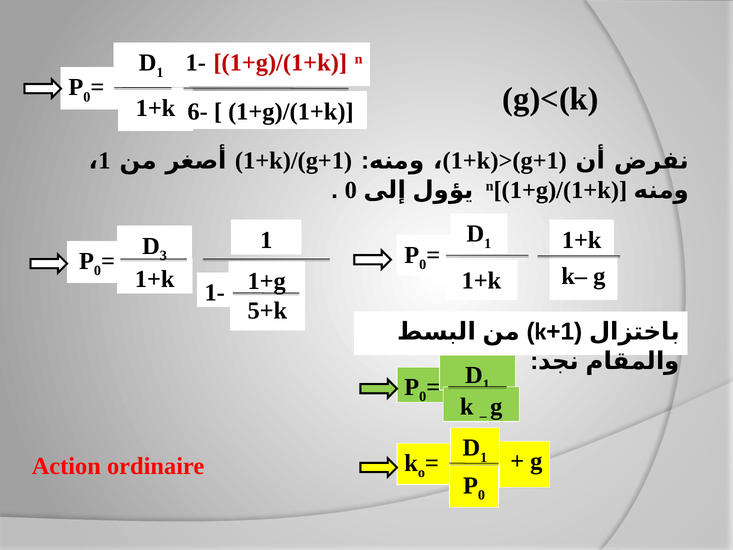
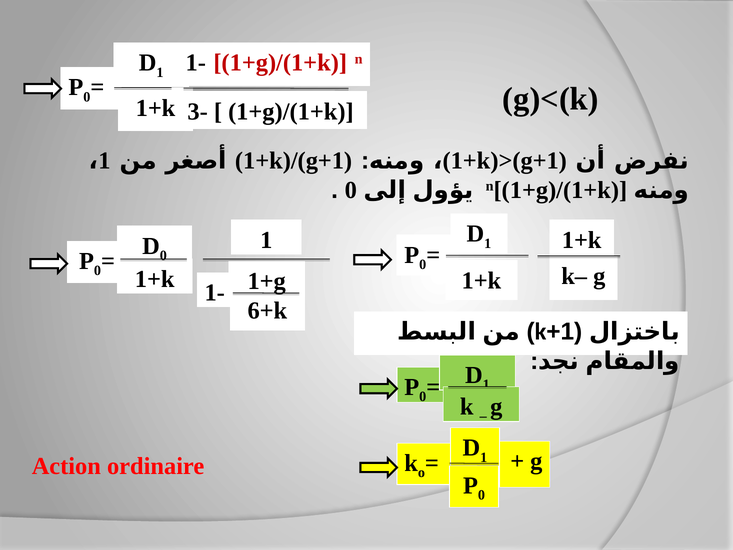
6-: 6- -> 3-
3 at (163, 256): 3 -> 0
5+k: 5+k -> 6+k
